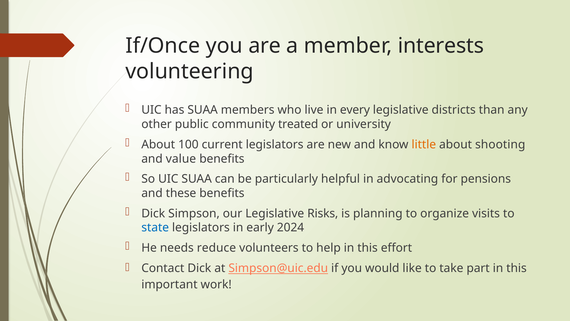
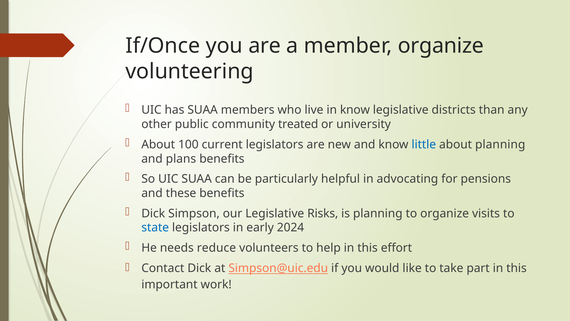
member interests: interests -> organize
in every: every -> know
little colour: orange -> blue
about shooting: shooting -> planning
value: value -> plans
